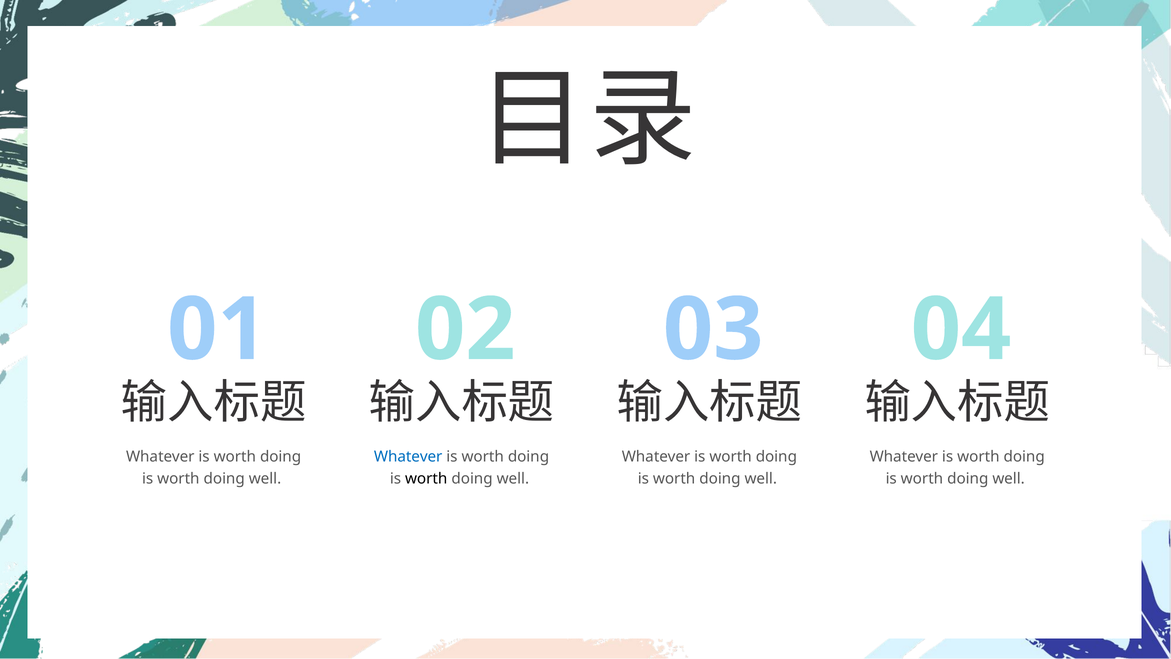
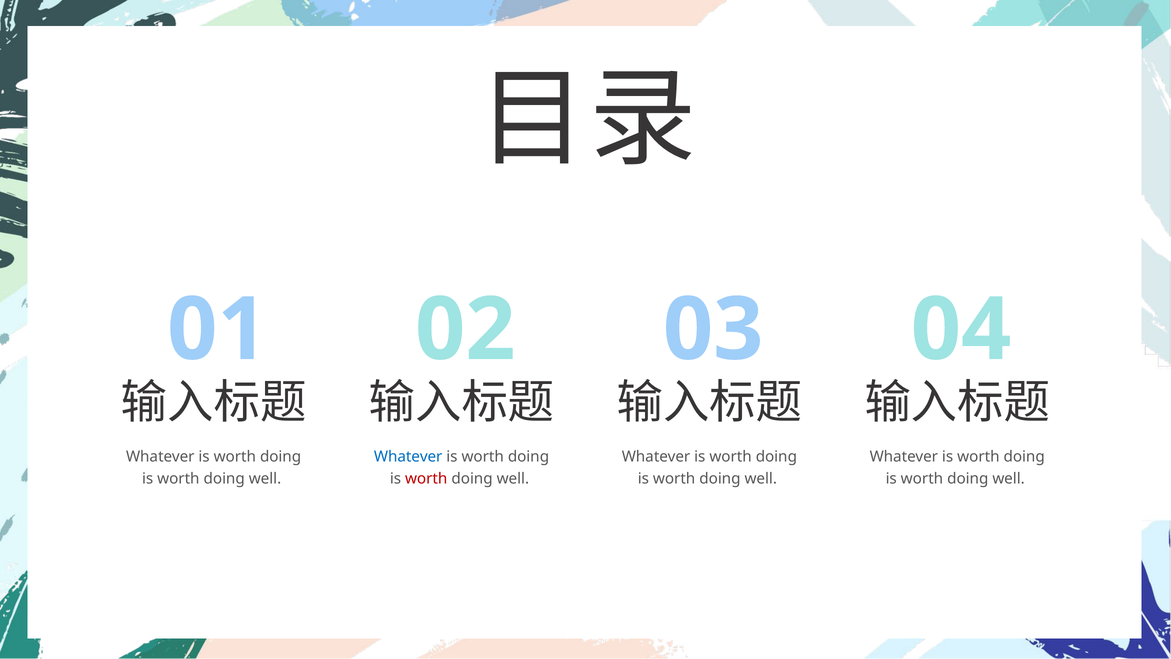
worth at (426, 479) colour: black -> red
